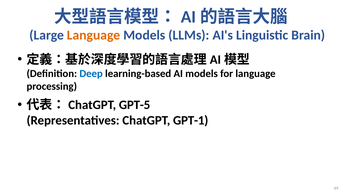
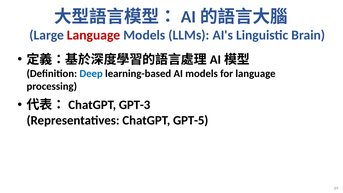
Language at (94, 35) colour: orange -> red
GPT-5: GPT-5 -> GPT-3
GPT-1: GPT-1 -> GPT-5
